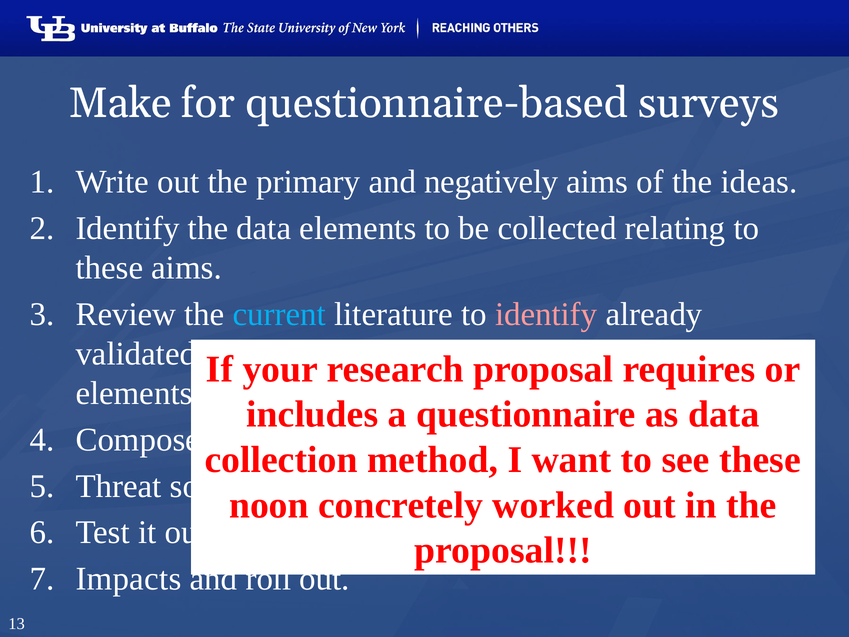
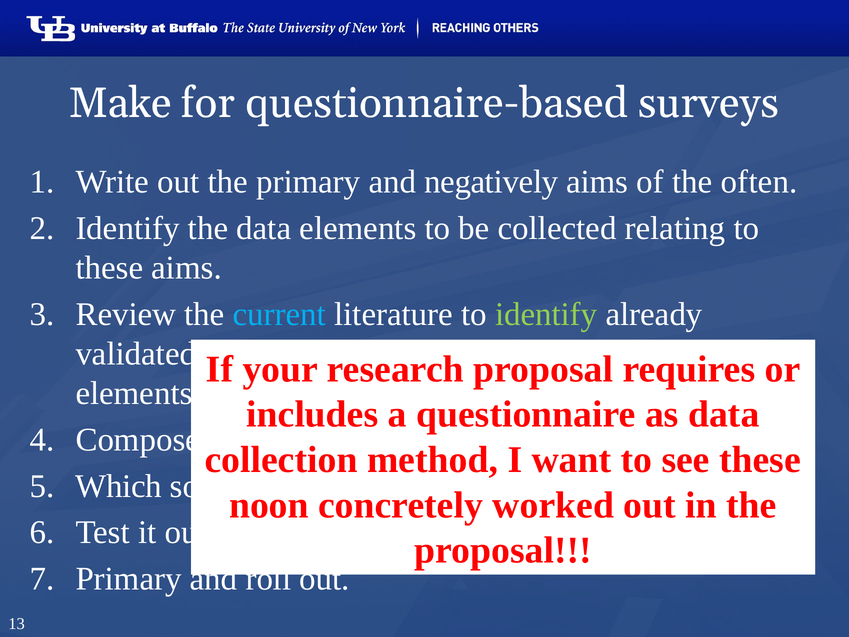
ideas: ideas -> often
identify at (546, 314) colour: pink -> light green
Threat: Threat -> Which
Impacts at (128, 578): Impacts -> Primary
